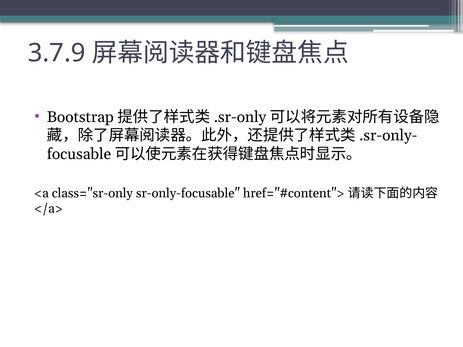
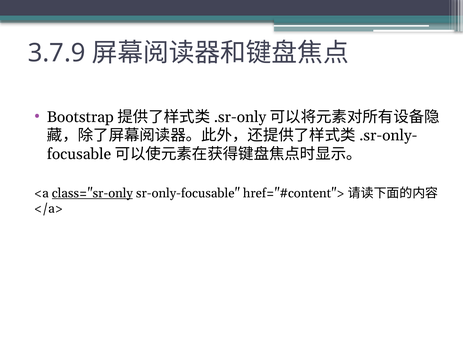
class="sr-only underline: none -> present
